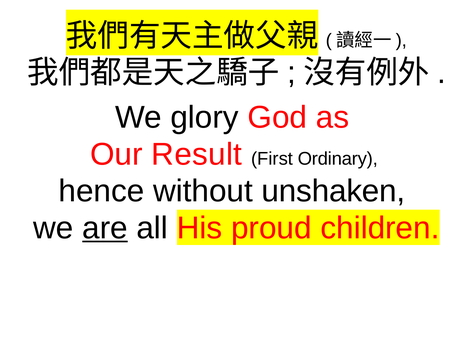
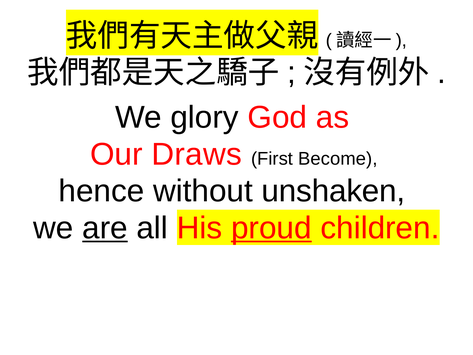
Result: Result -> Draws
Ordinary: Ordinary -> Become
proud underline: none -> present
